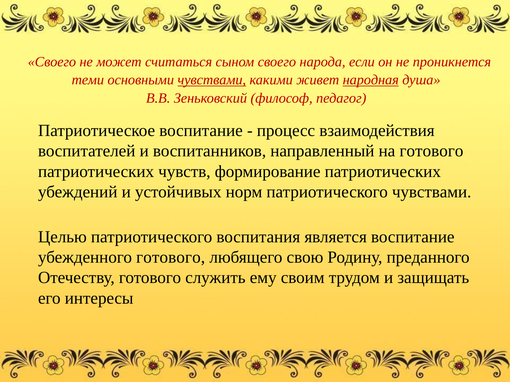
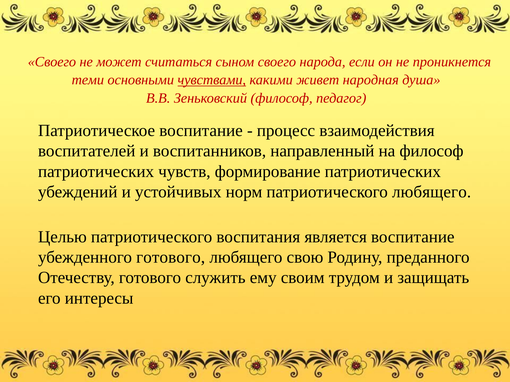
народная underline: present -> none
на готового: готового -> философ
патриотического чувствами: чувствами -> любящего
